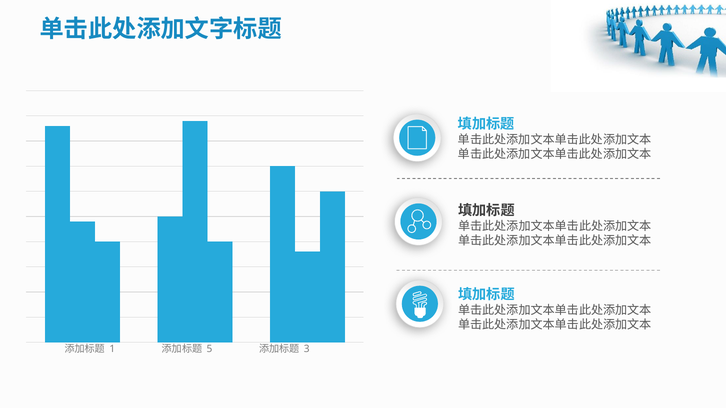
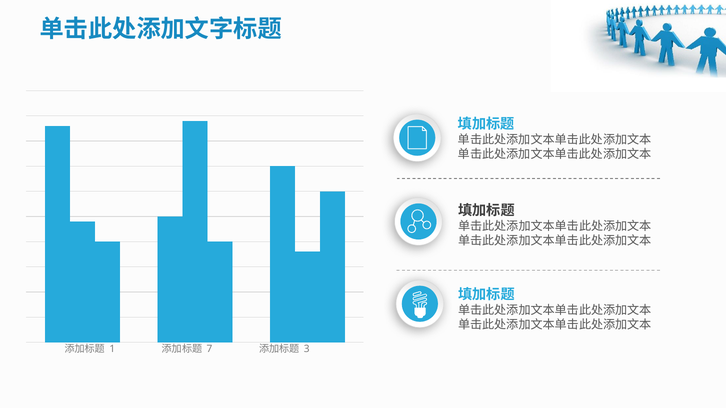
5: 5 -> 7
